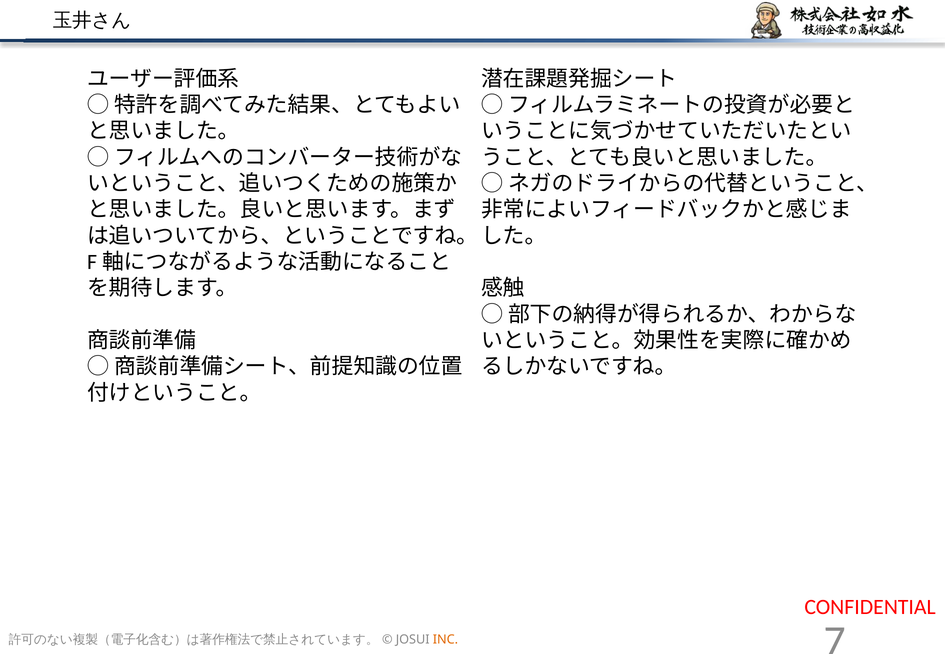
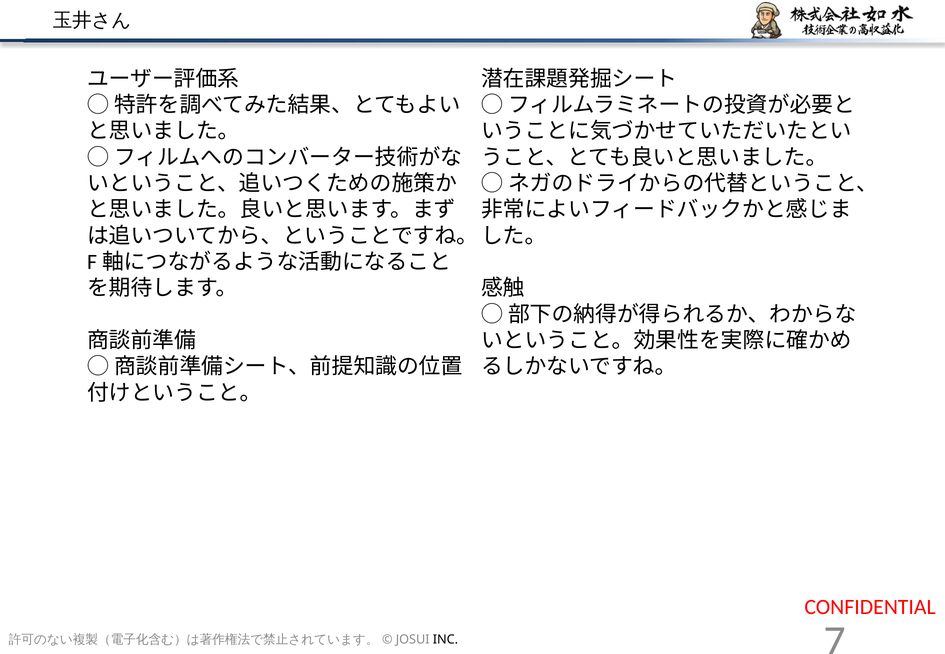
INC colour: orange -> black
